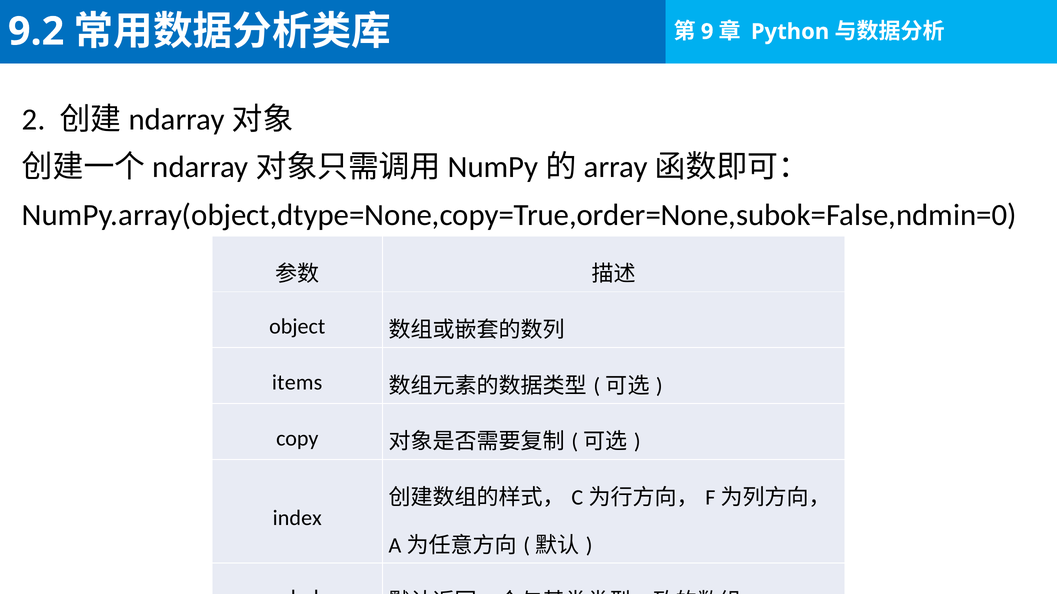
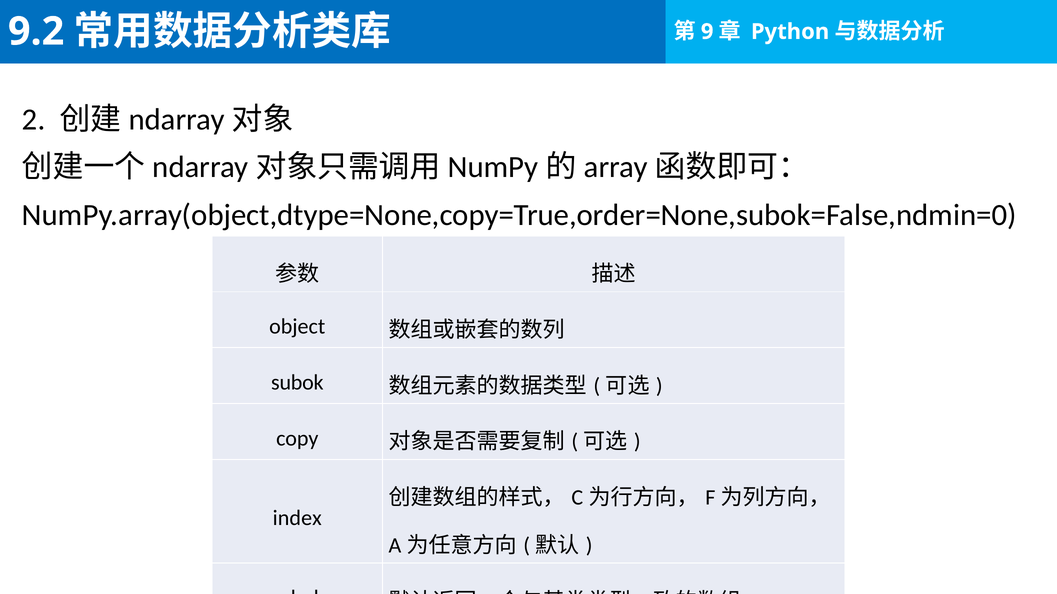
items at (297, 383): items -> subok
